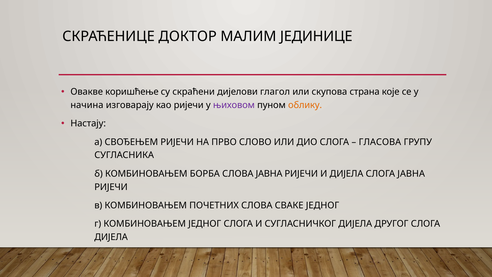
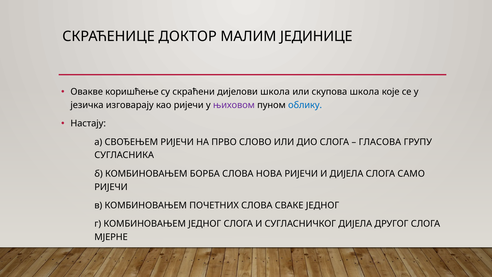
дијелови глагол: глагол -> школа
скупова страна: страна -> школа
начина: начина -> језичка
облику colour: orange -> blue
СЛОВА ЈАВНА: ЈАВНА -> НОВА
СЛОГА ЈАВНА: ЈАВНА -> САМО
ДИЈЕЛА at (111, 237): ДИЈЕЛА -> МЈЕРНЕ
